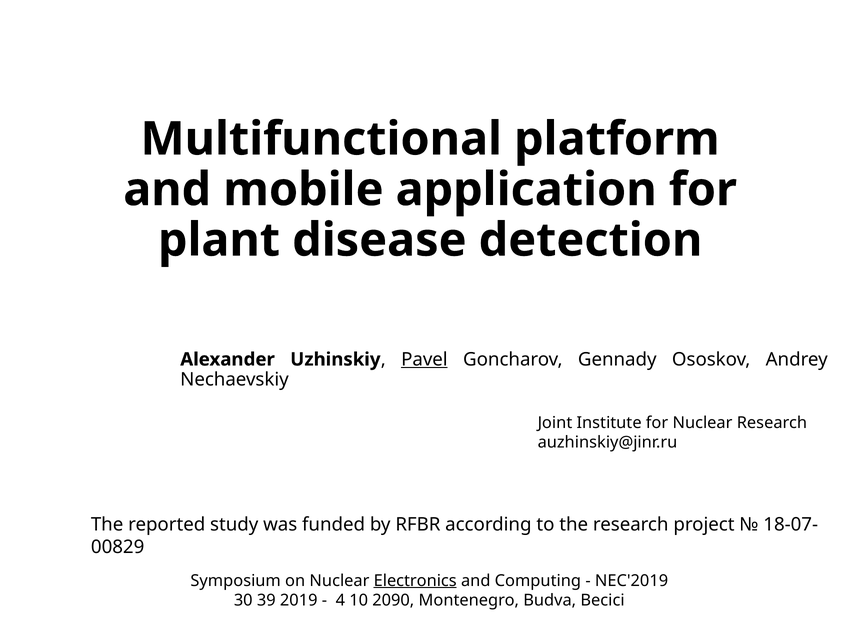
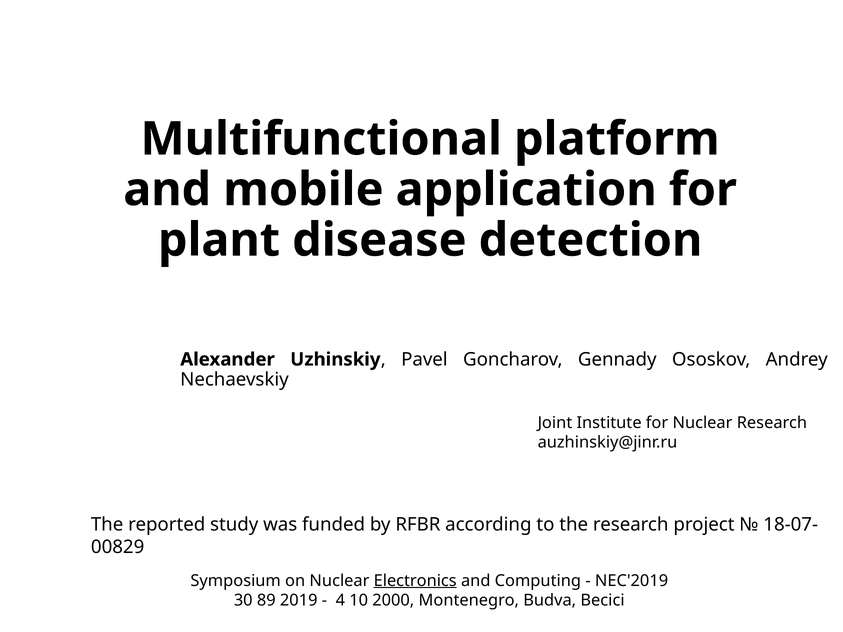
Pavel underline: present -> none
39: 39 -> 89
2090: 2090 -> 2000
